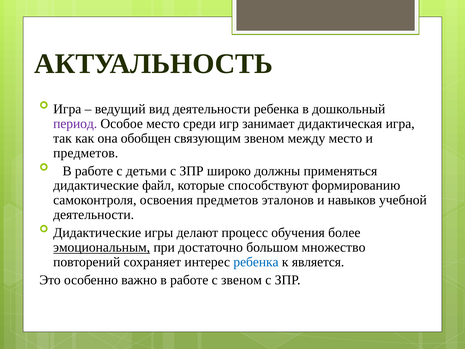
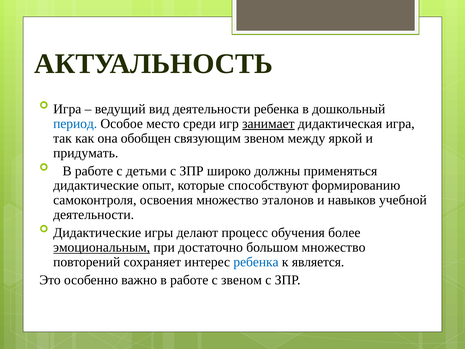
период colour: purple -> blue
занимает underline: none -> present
между место: место -> яркой
предметов at (86, 153): предметов -> придумать
файл: файл -> опыт
освоения предметов: предметов -> множество
